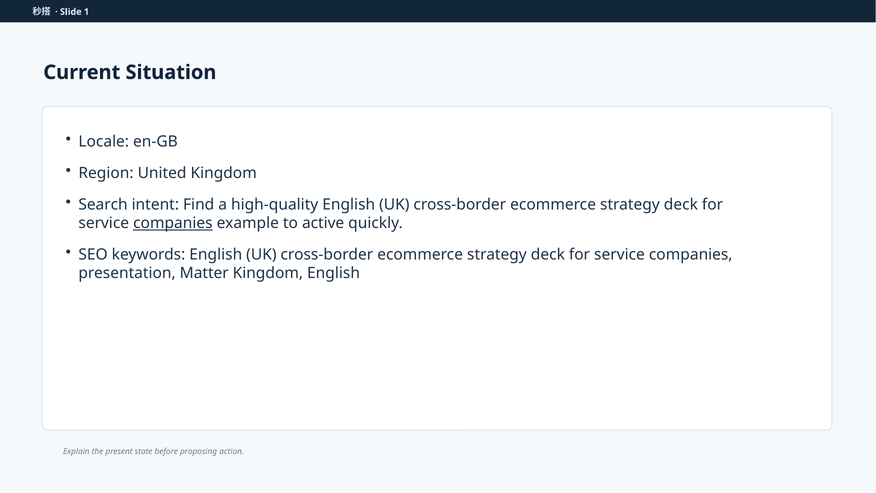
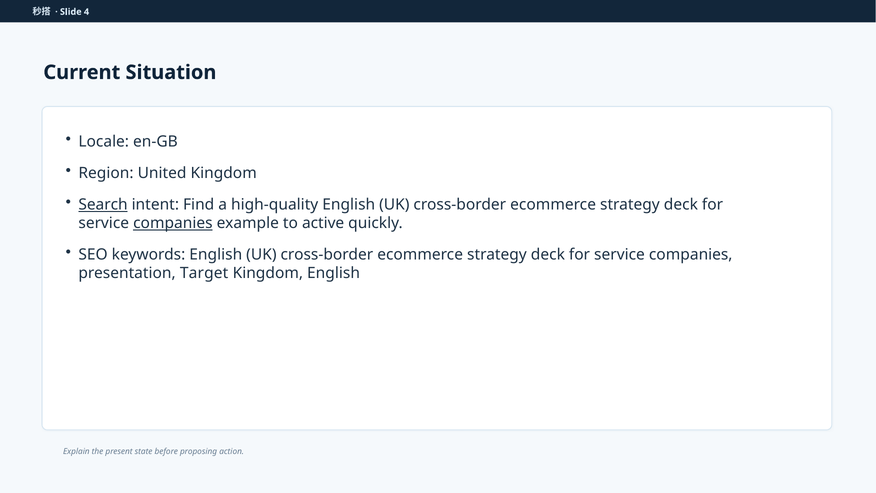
1: 1 -> 4
Search underline: none -> present
Matter: Matter -> Target
